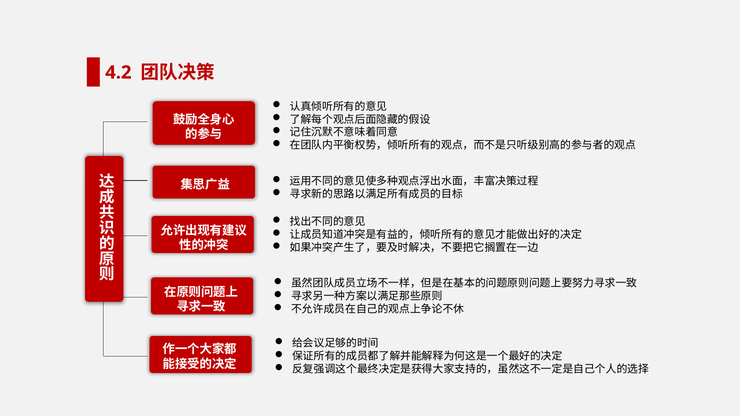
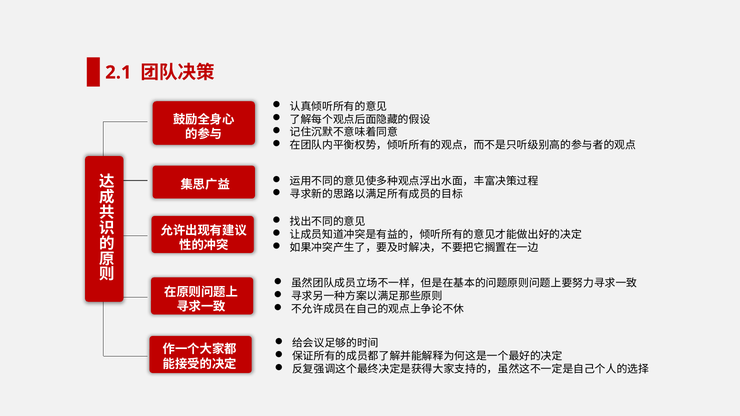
4.2: 4.2 -> 2.1
